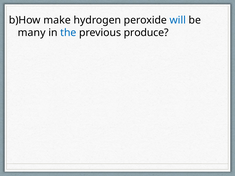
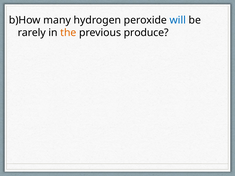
make: make -> many
many: many -> rarely
the colour: blue -> orange
